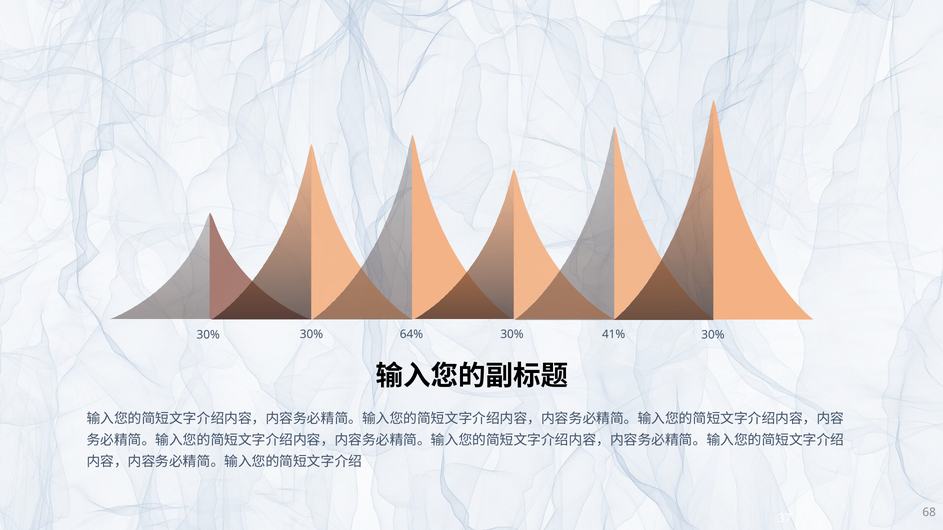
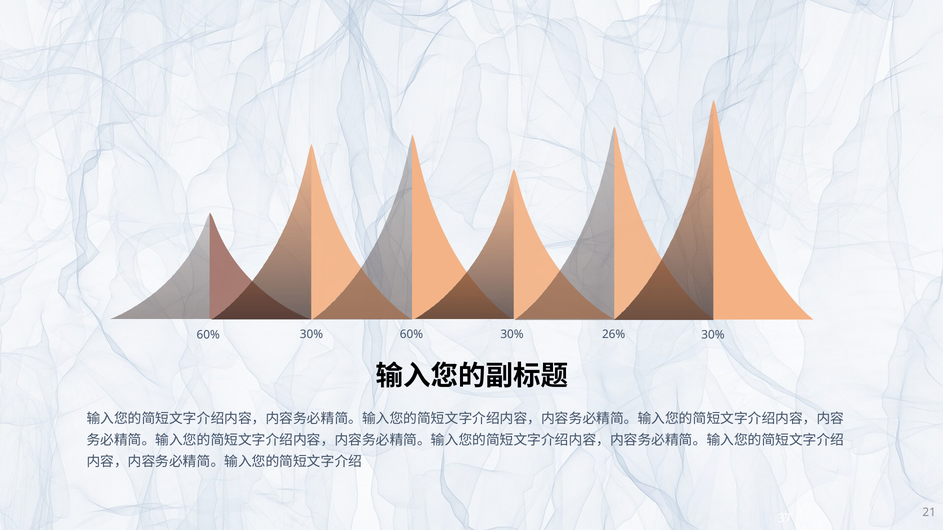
30% at (208, 335): 30% -> 60%
30% 64%: 64% -> 60%
41%: 41% -> 26%
68: 68 -> 21
